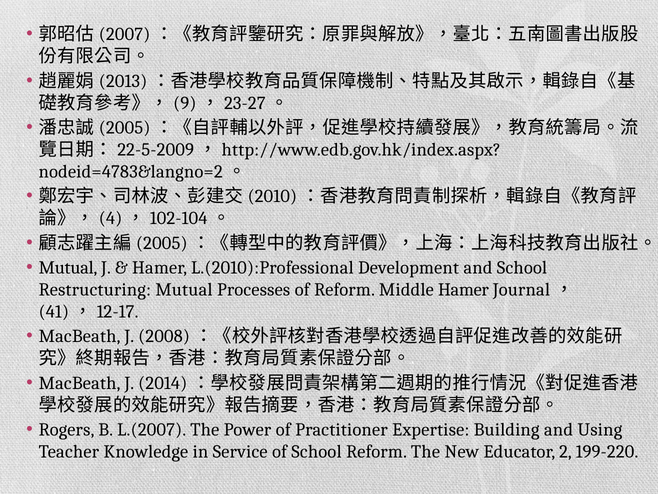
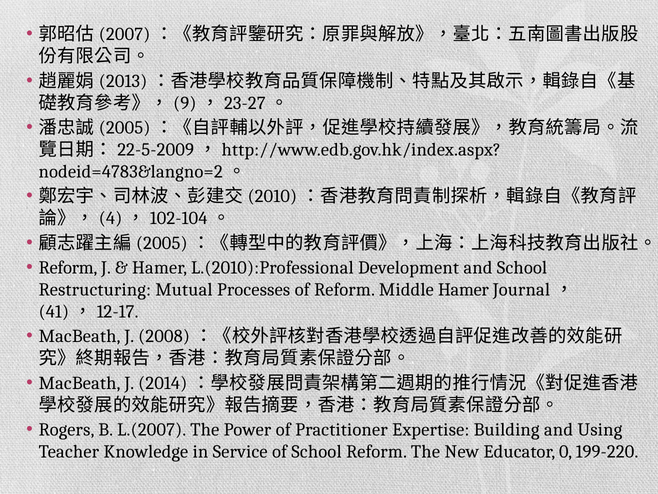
Mutual at (68, 267): Mutual -> Reform
2: 2 -> 0
